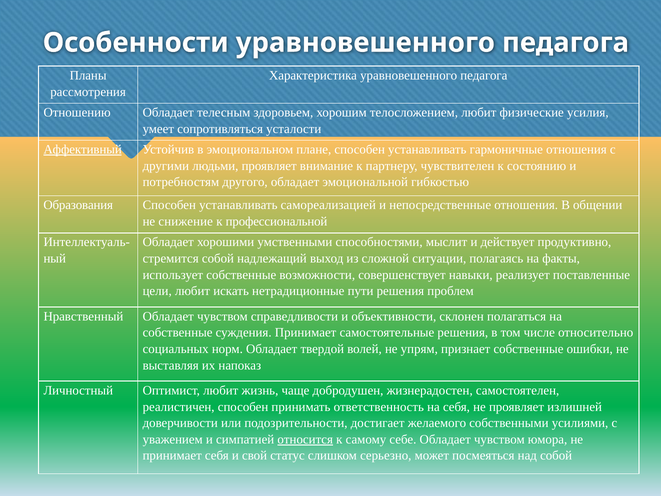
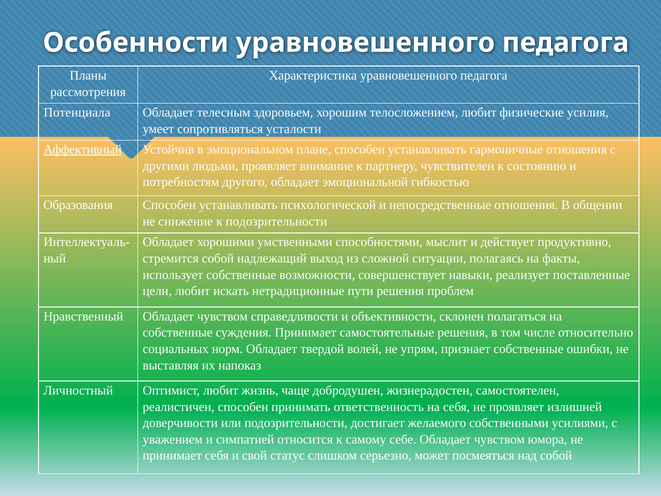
Отношению: Отношению -> Потенциала
самореализацией: самореализацией -> психологической
к профессиональной: профессиональной -> подозрительности
относится underline: present -> none
